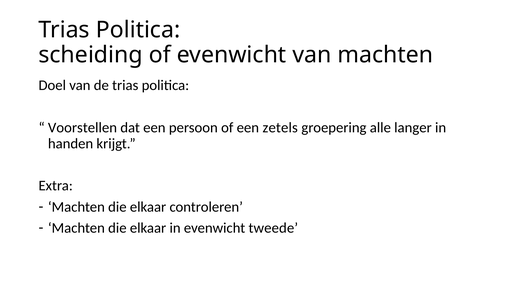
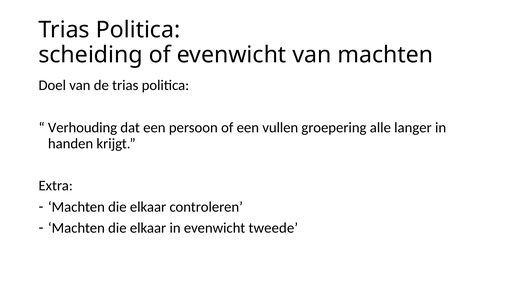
Voorstellen: Voorstellen -> Verhouding
zetels: zetels -> vullen
